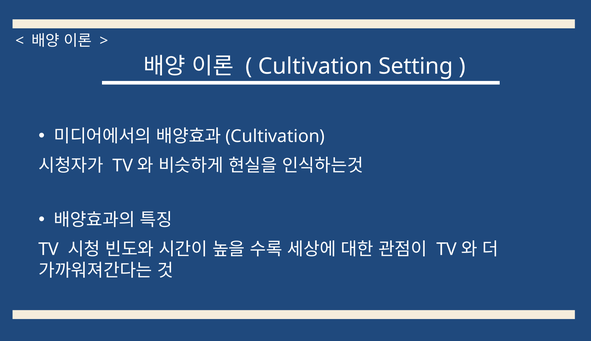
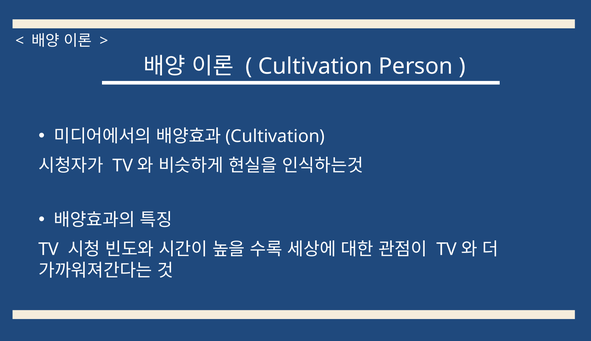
Setting: Setting -> Person
